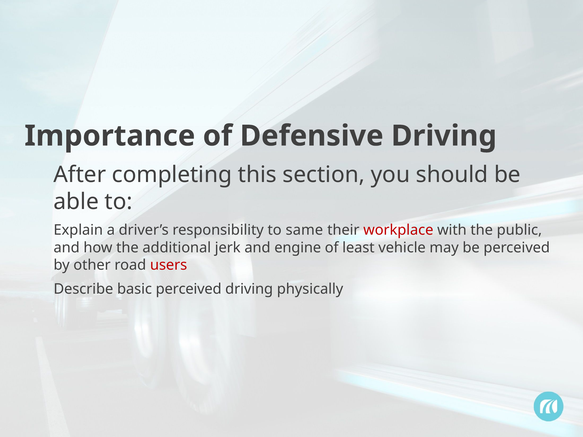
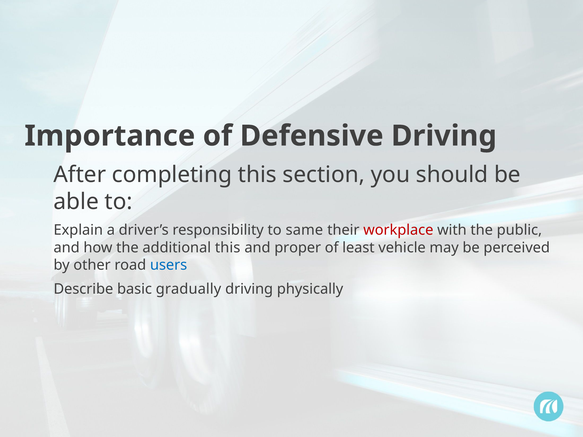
additional jerk: jerk -> this
engine: engine -> proper
users colour: red -> blue
basic perceived: perceived -> gradually
